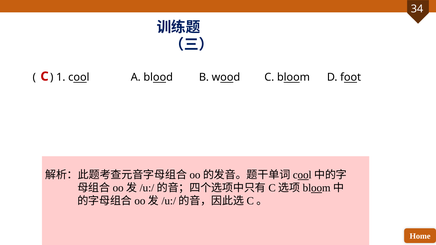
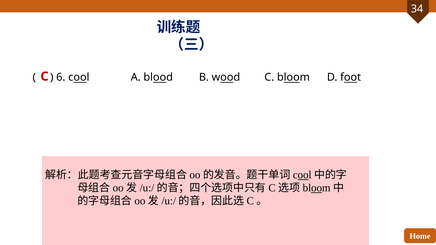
1: 1 -> 6
